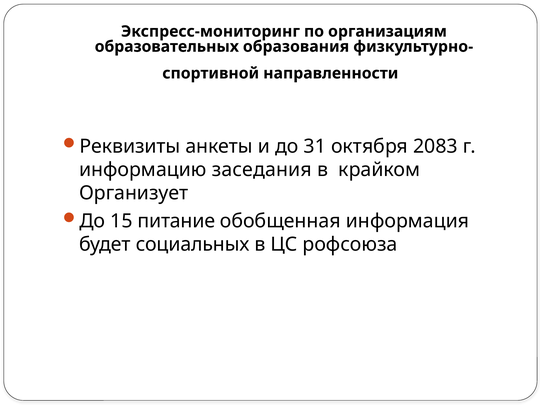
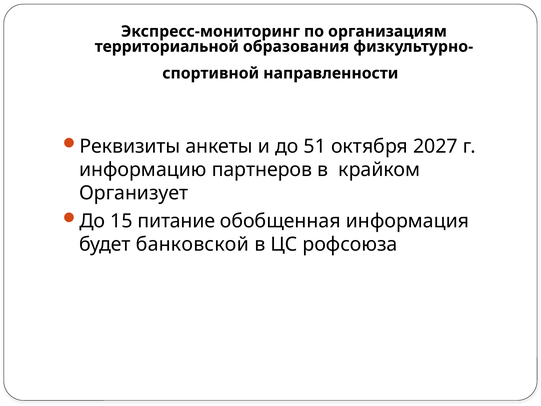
образовательных: образовательных -> территориальной
31: 31 -> 51
2083: 2083 -> 2027
заседания: заседания -> партнеров
социальных: социальных -> банковской
